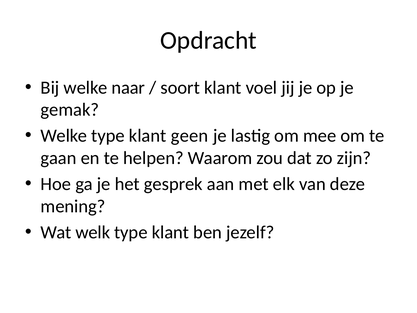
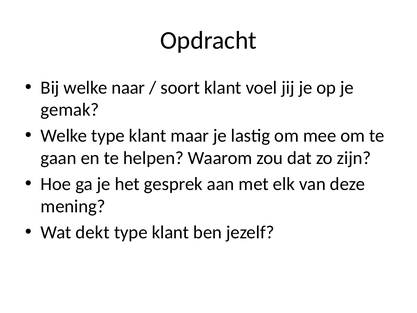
geen: geen -> maar
welk: welk -> dekt
